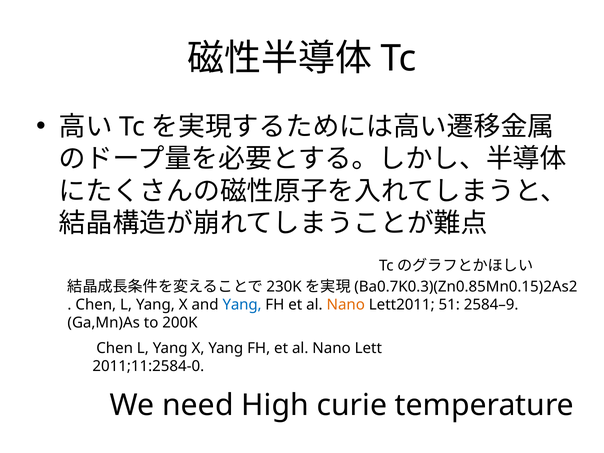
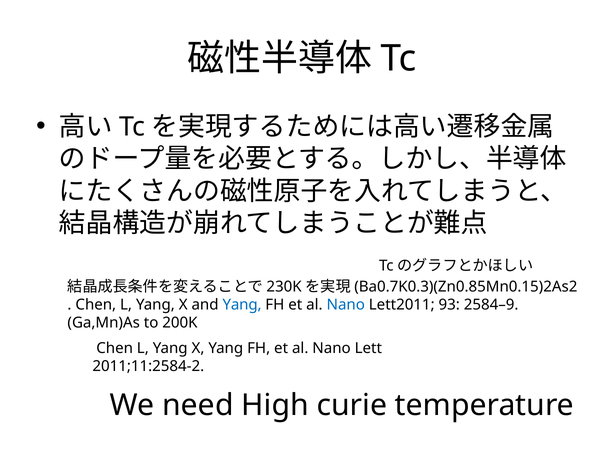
Nano at (346, 305) colour: orange -> blue
51: 51 -> 93
2011;11:2584-0: 2011;11:2584-0 -> 2011;11:2584-2
